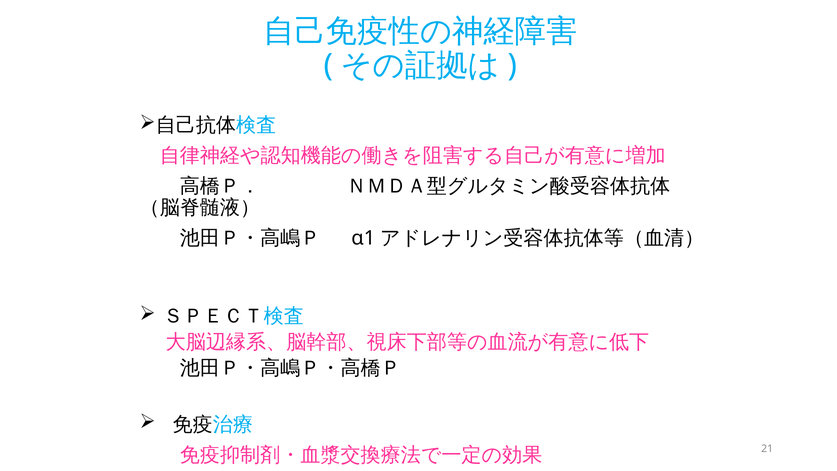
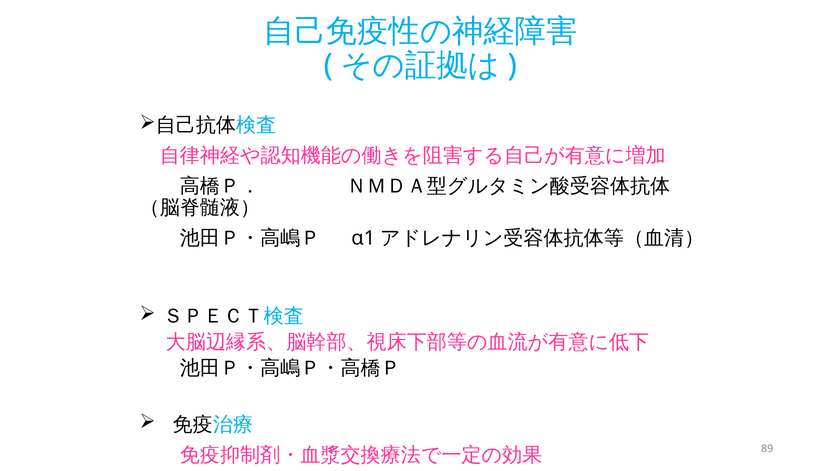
21: 21 -> 89
